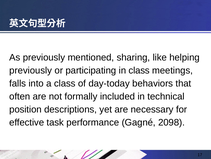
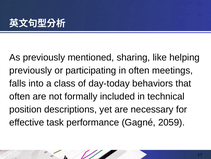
in class: class -> often
2098: 2098 -> 2059
